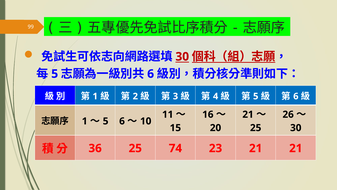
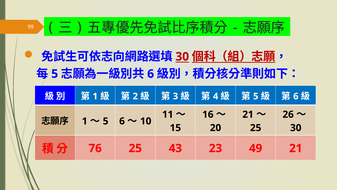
36: 36 -> 76
74: 74 -> 43
23 21: 21 -> 49
